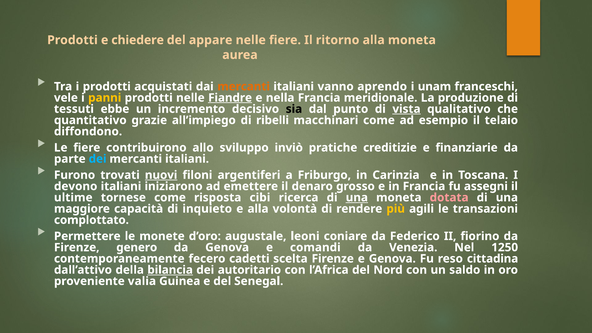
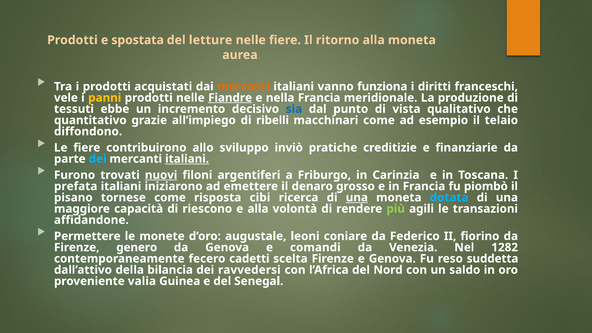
chiedere: chiedere -> spostata
appare: appare -> letture
aprendo: aprendo -> funziona
unam: unam -> diritti
sia colour: black -> blue
vista underline: present -> none
italiani at (187, 159) underline: none -> present
devono: devono -> prefata
assegni: assegni -> piombò
ultime: ultime -> pisano
dotata colour: pink -> light blue
inquieto: inquieto -> riescono
più colour: yellow -> light green
complottato: complottato -> affidandone
1250: 1250 -> 1282
cittadina: cittadina -> suddetta
bilancia underline: present -> none
autoritario: autoritario -> ravvedersi
